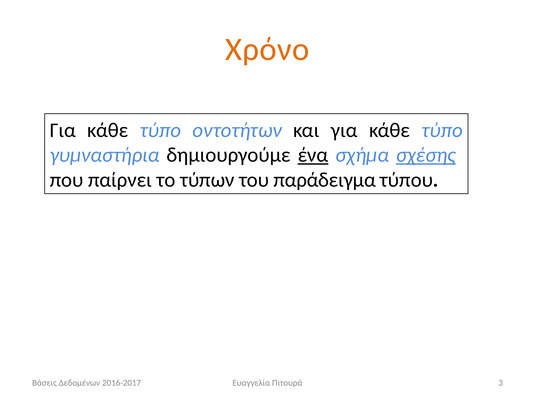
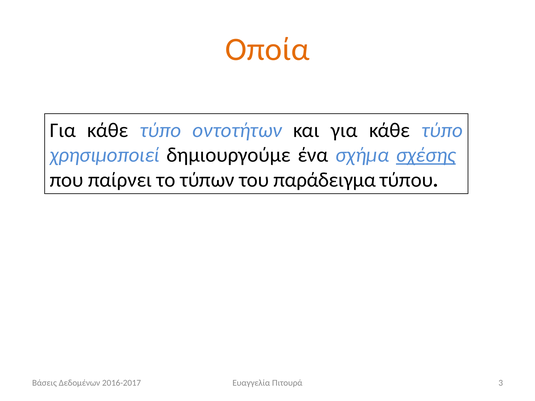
Χρόνο: Χρόνο -> Οποία
γυμναστήρια: γυμναστήρια -> χρησιμοποιεί
ένα underline: present -> none
